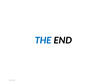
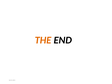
THE colour: blue -> orange
